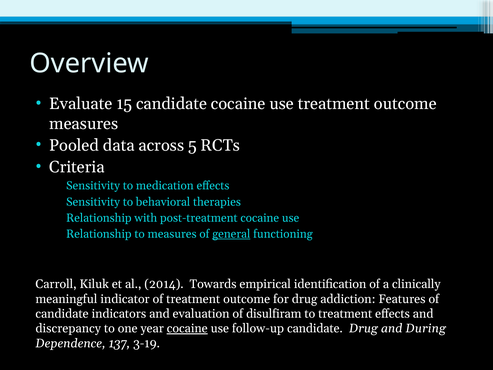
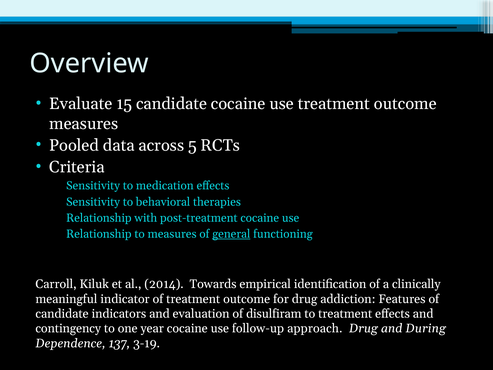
discrepancy: discrepancy -> contingency
cocaine at (187, 328) underline: present -> none
follow-up candidate: candidate -> approach
